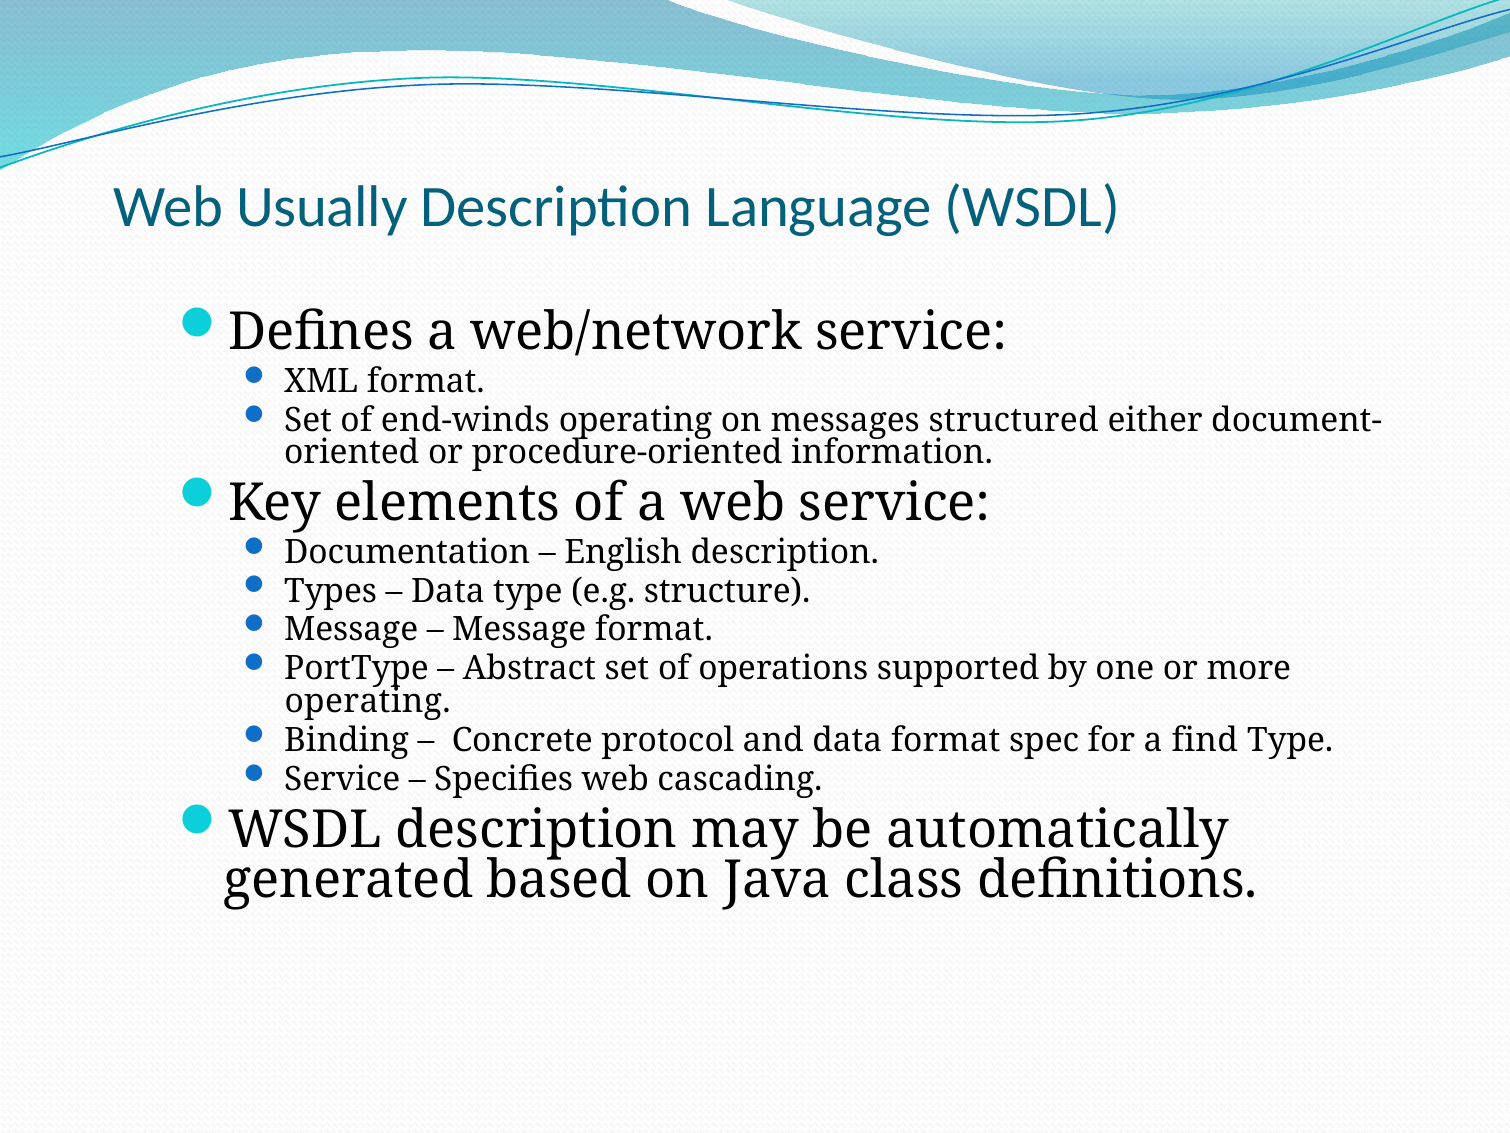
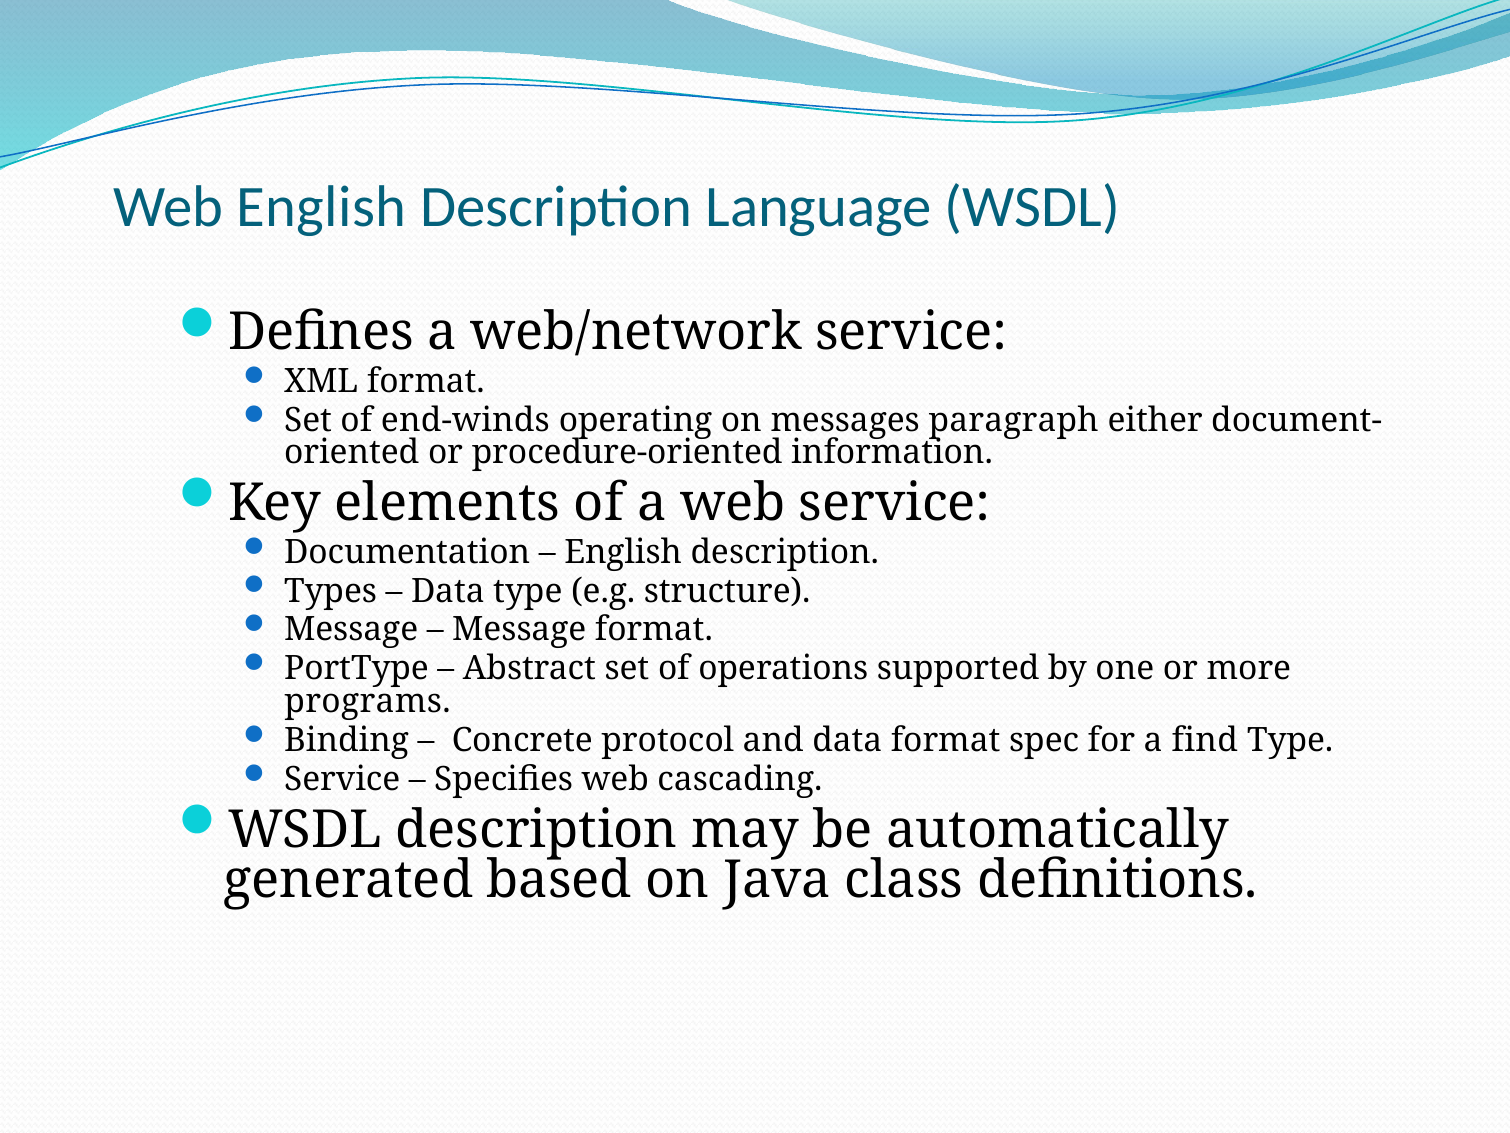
Web Usually: Usually -> English
structured: structured -> paragraph
operating at (368, 701): operating -> programs
